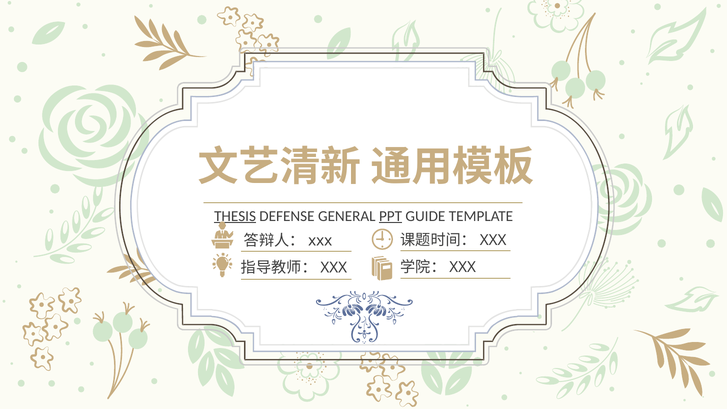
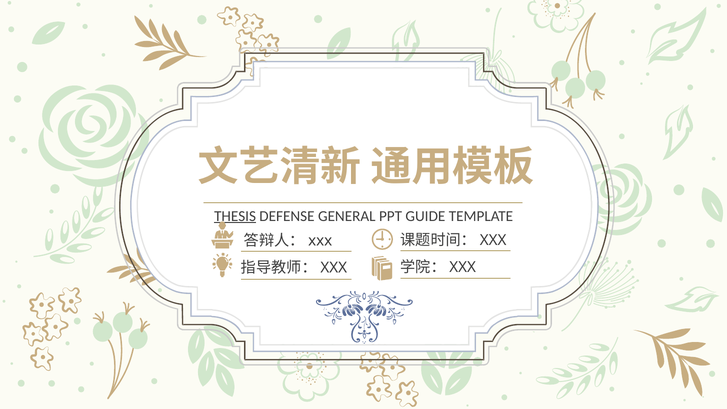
PPT underline: present -> none
